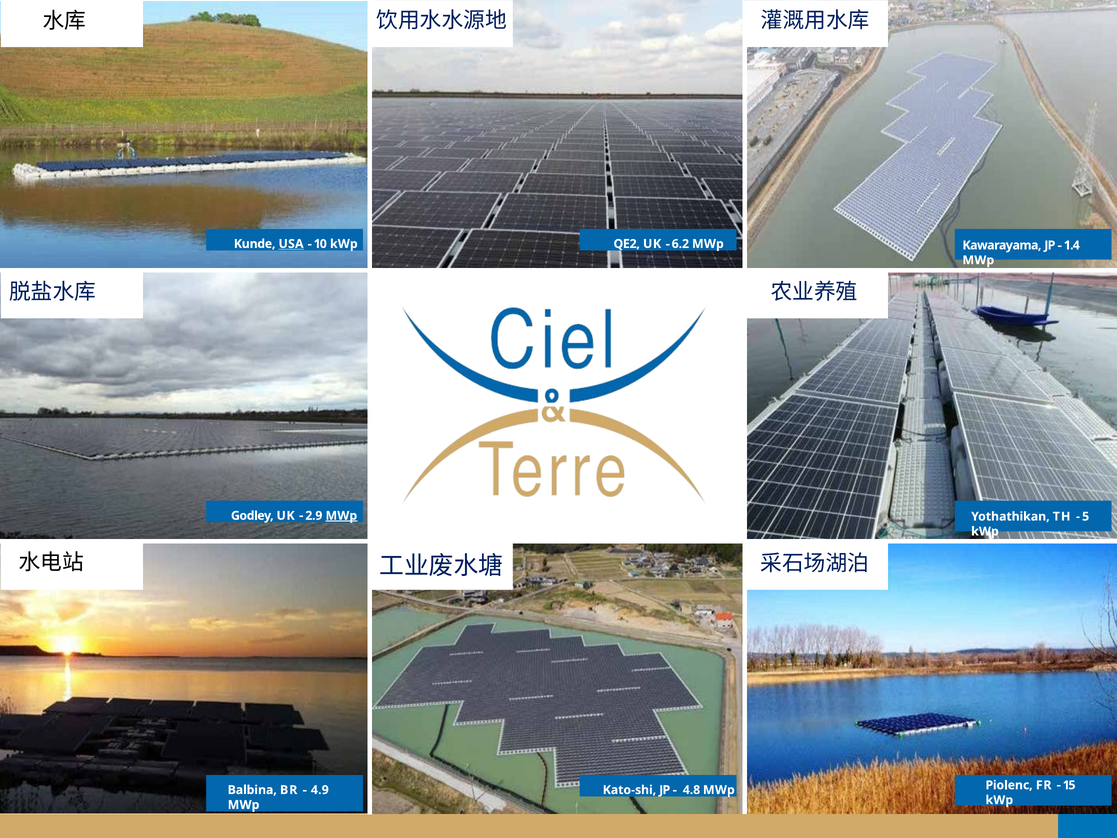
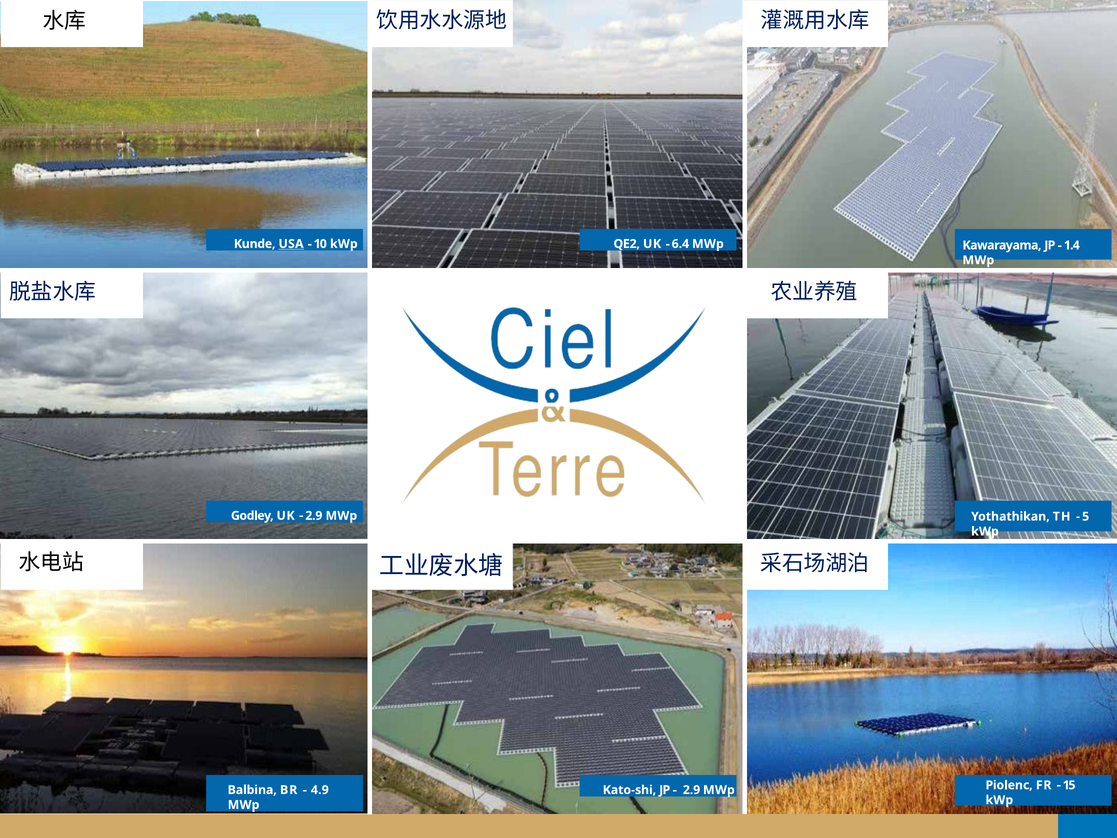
6.2: 6.2 -> 6.4
MWp at (341, 516) underline: present -> none
4.8 at (692, 790): 4.8 -> 2.9
